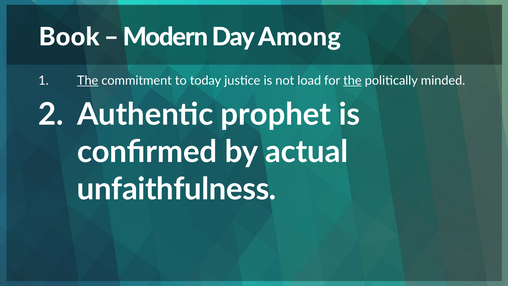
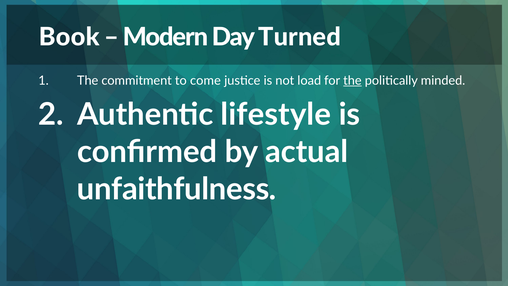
Among: Among -> Turned
The at (88, 81) underline: present -> none
today: today -> come
prophet: prophet -> lifestyle
